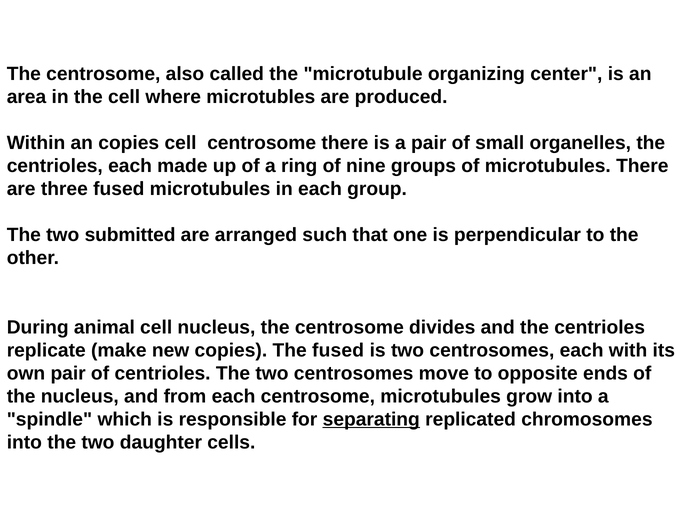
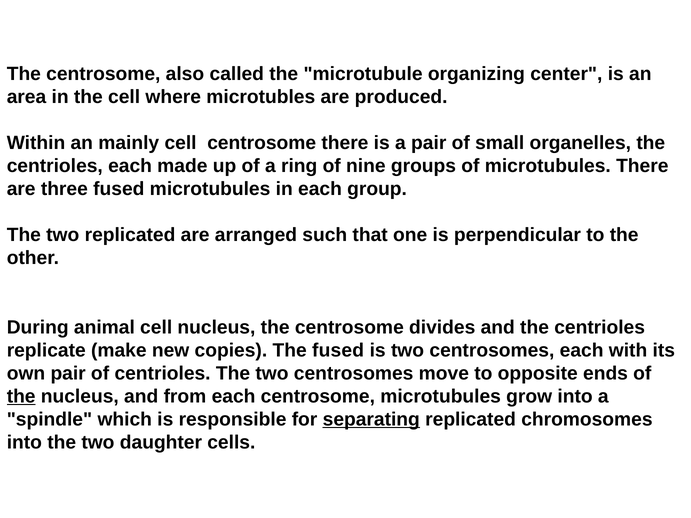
an copies: copies -> mainly
two submitted: submitted -> replicated
the at (21, 396) underline: none -> present
